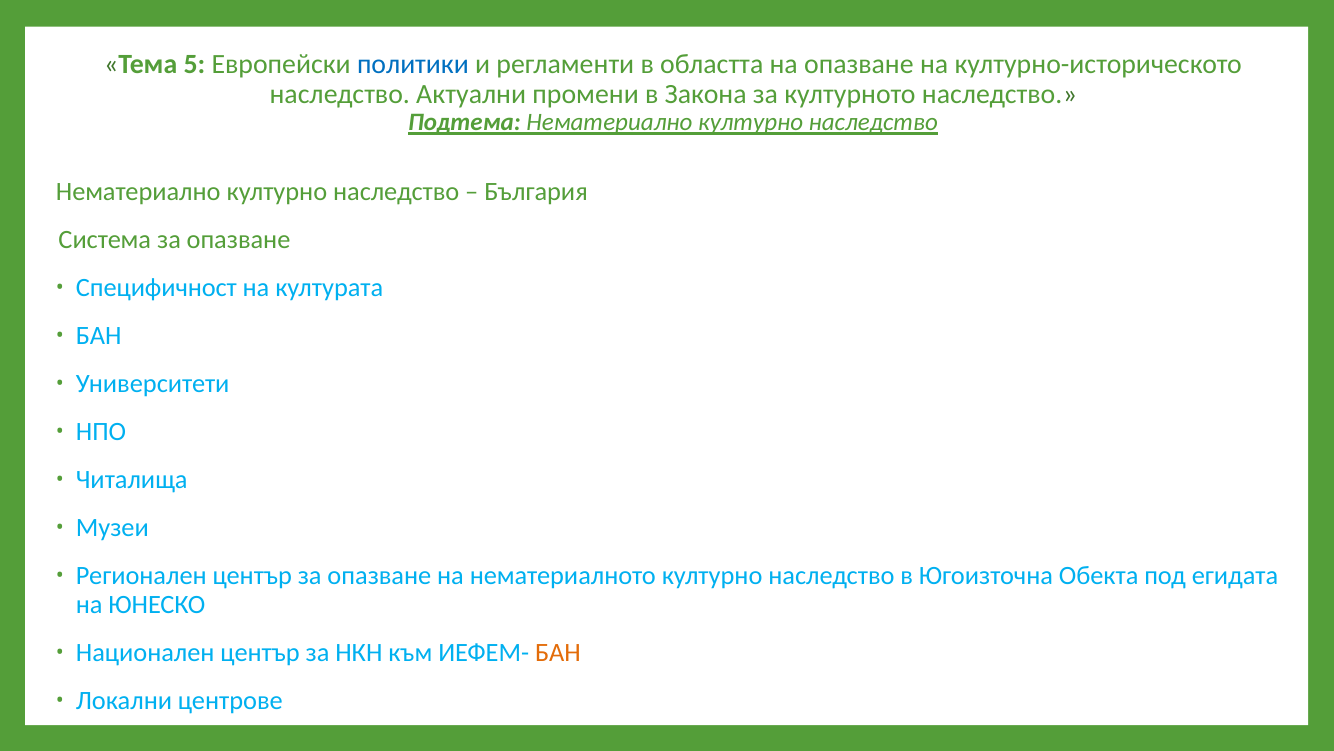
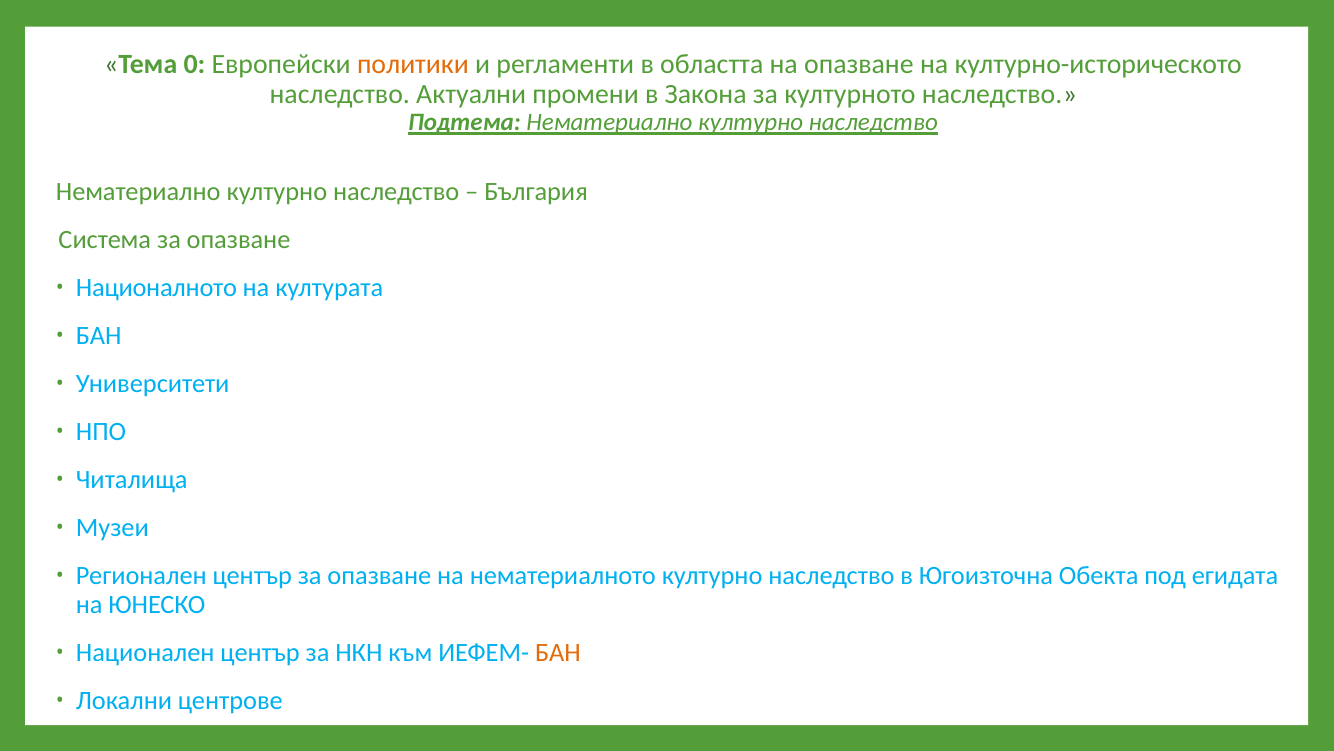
5: 5 -> 0
политики colour: blue -> orange
Специфичност: Специфичност -> Националното
